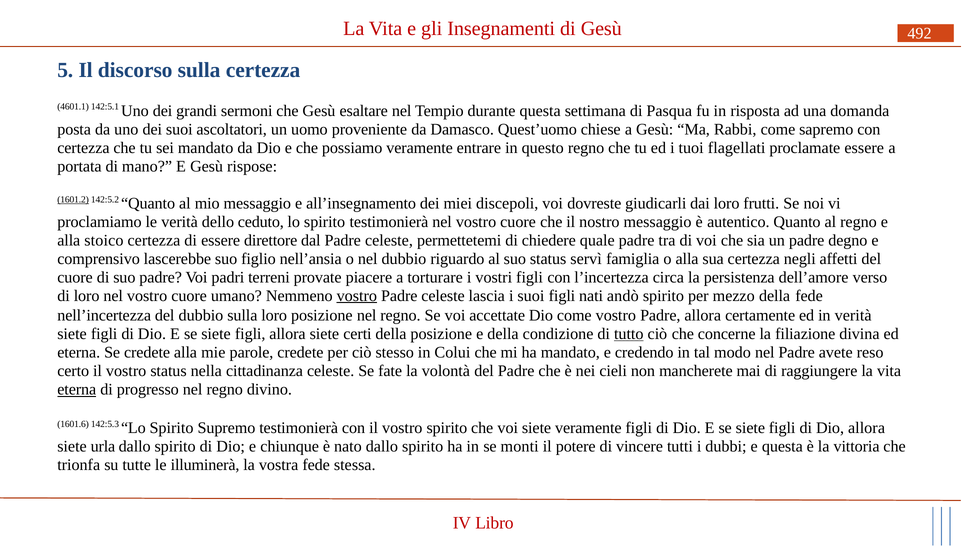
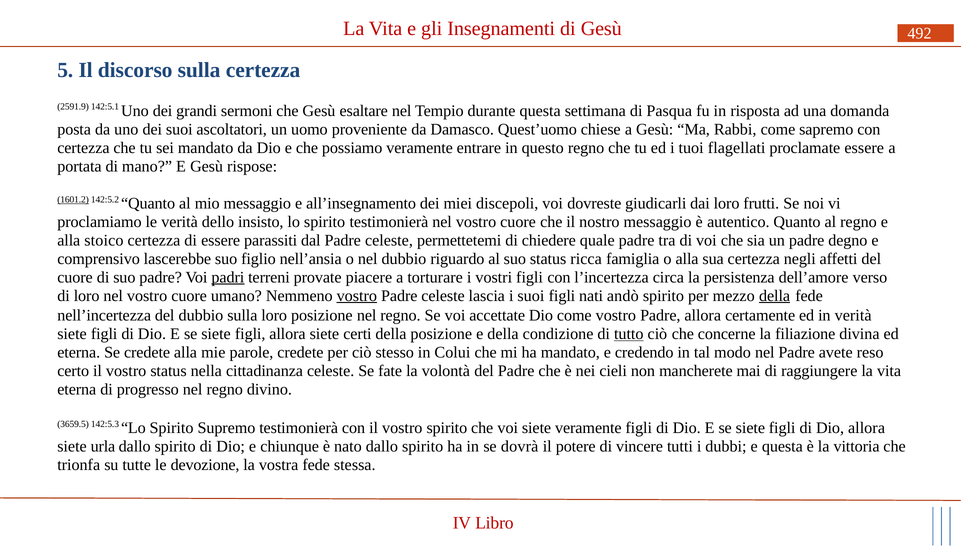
4601.1: 4601.1 -> 2591.9
ceduto: ceduto -> insisto
direttore: direttore -> parassiti
servì: servì -> ricca
padri underline: none -> present
della at (775, 296) underline: none -> present
eterna at (77, 389) underline: present -> none
1601.6: 1601.6 -> 3659.5
monti: monti -> dovrà
illuminerà: illuminerà -> devozione
